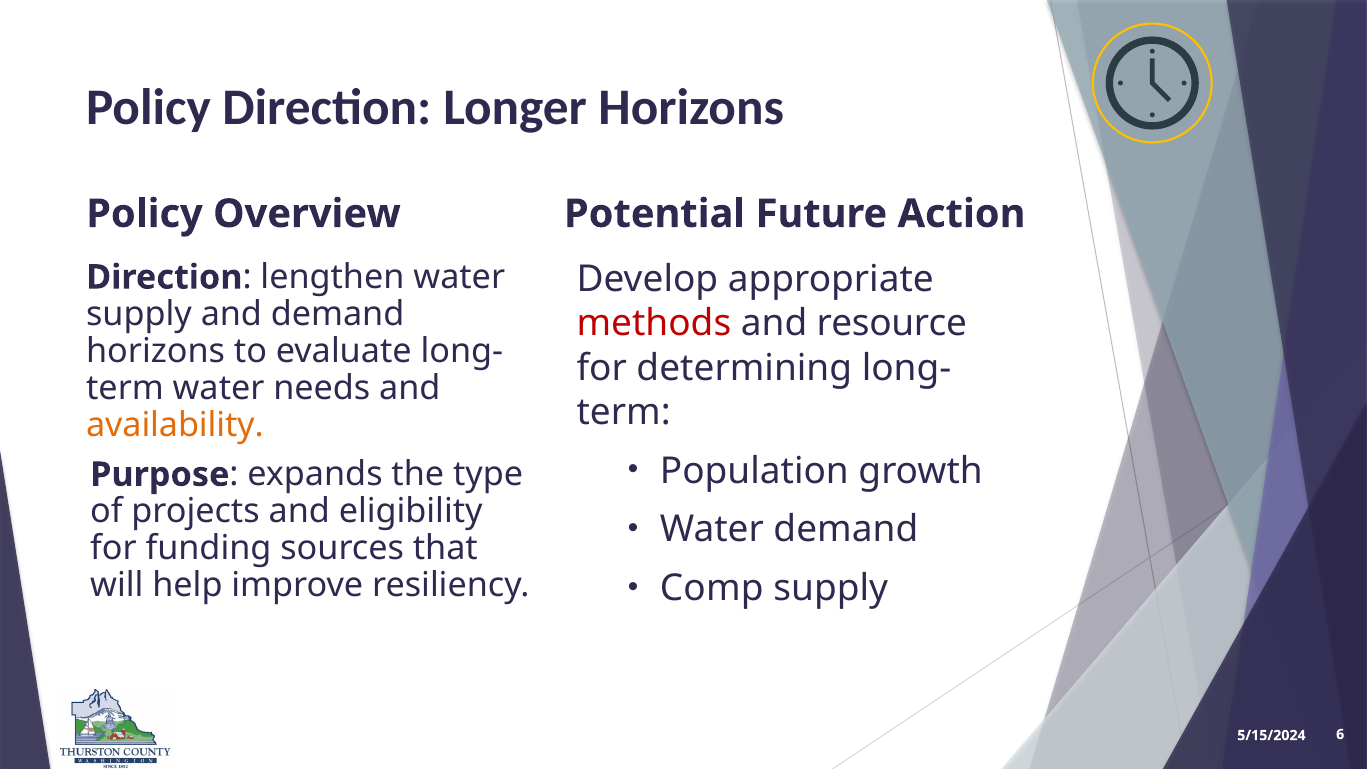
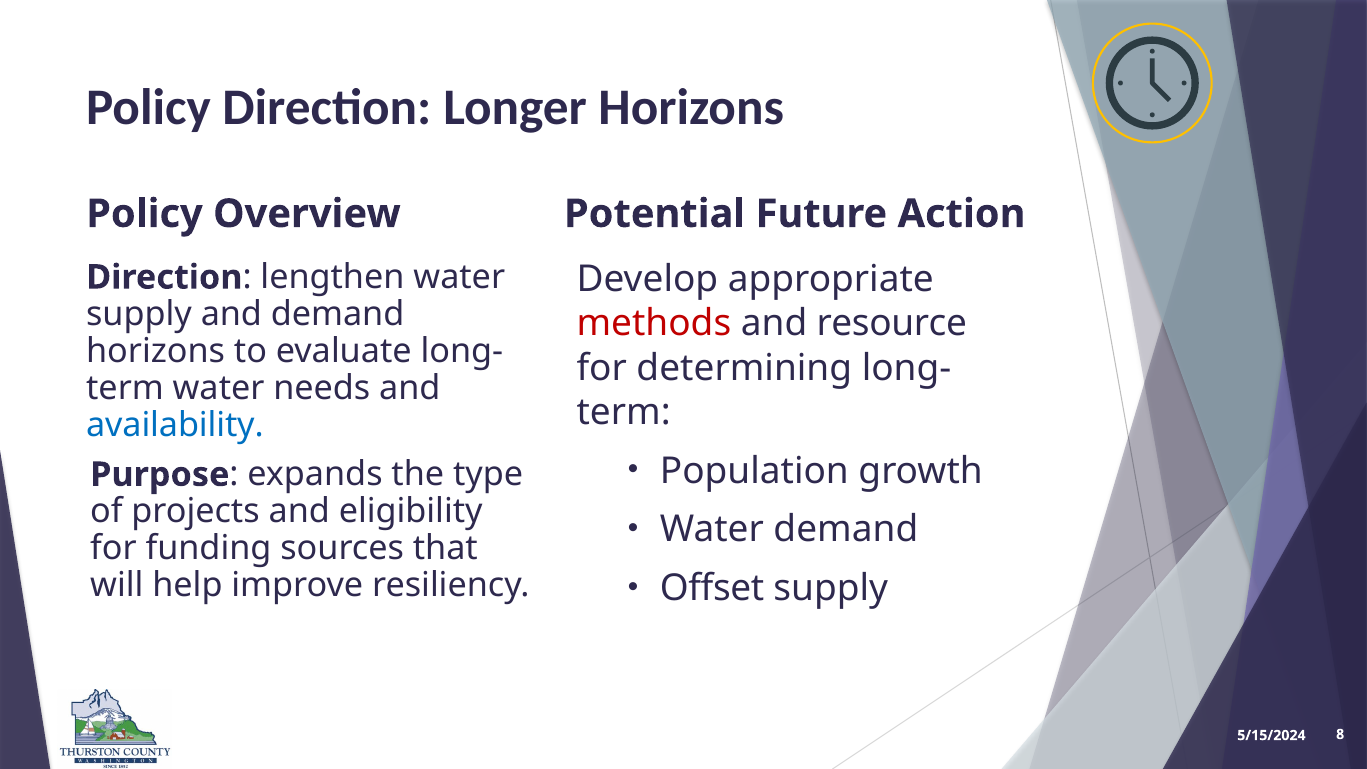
availability colour: orange -> blue
Comp: Comp -> Offset
6: 6 -> 8
